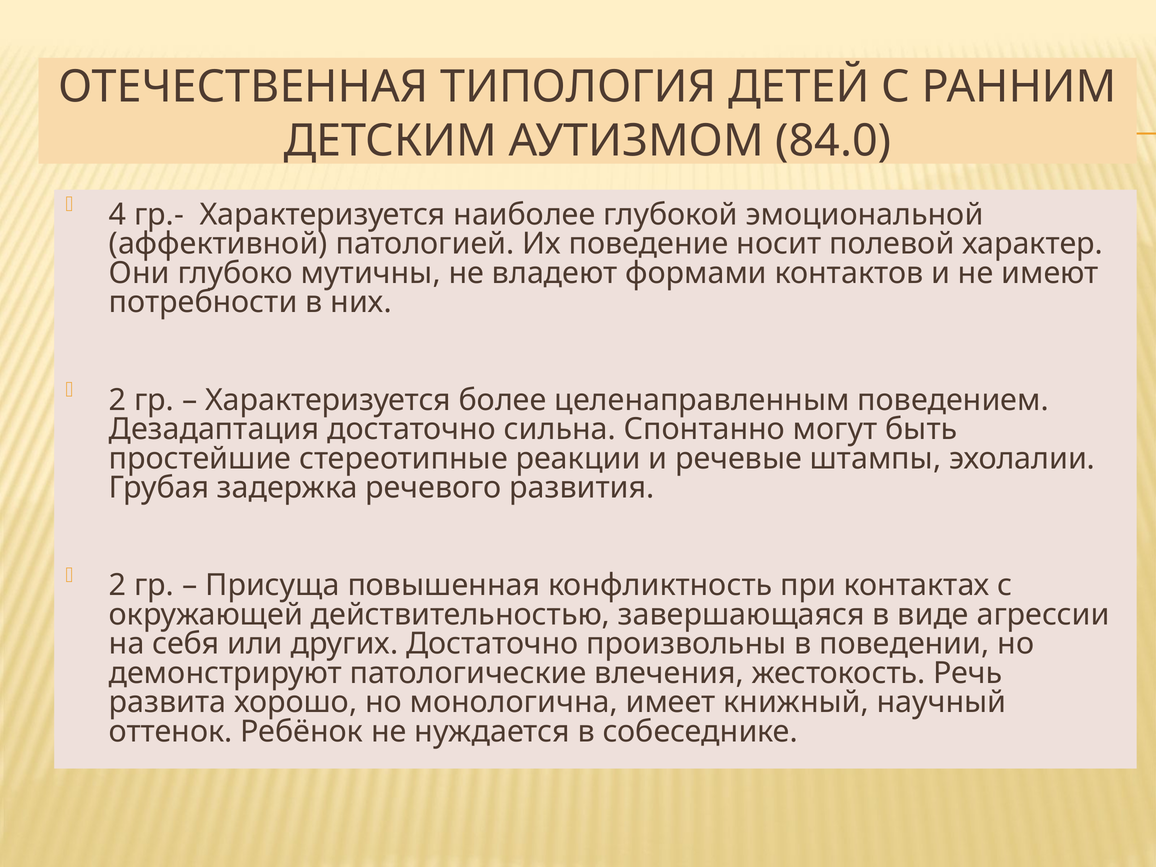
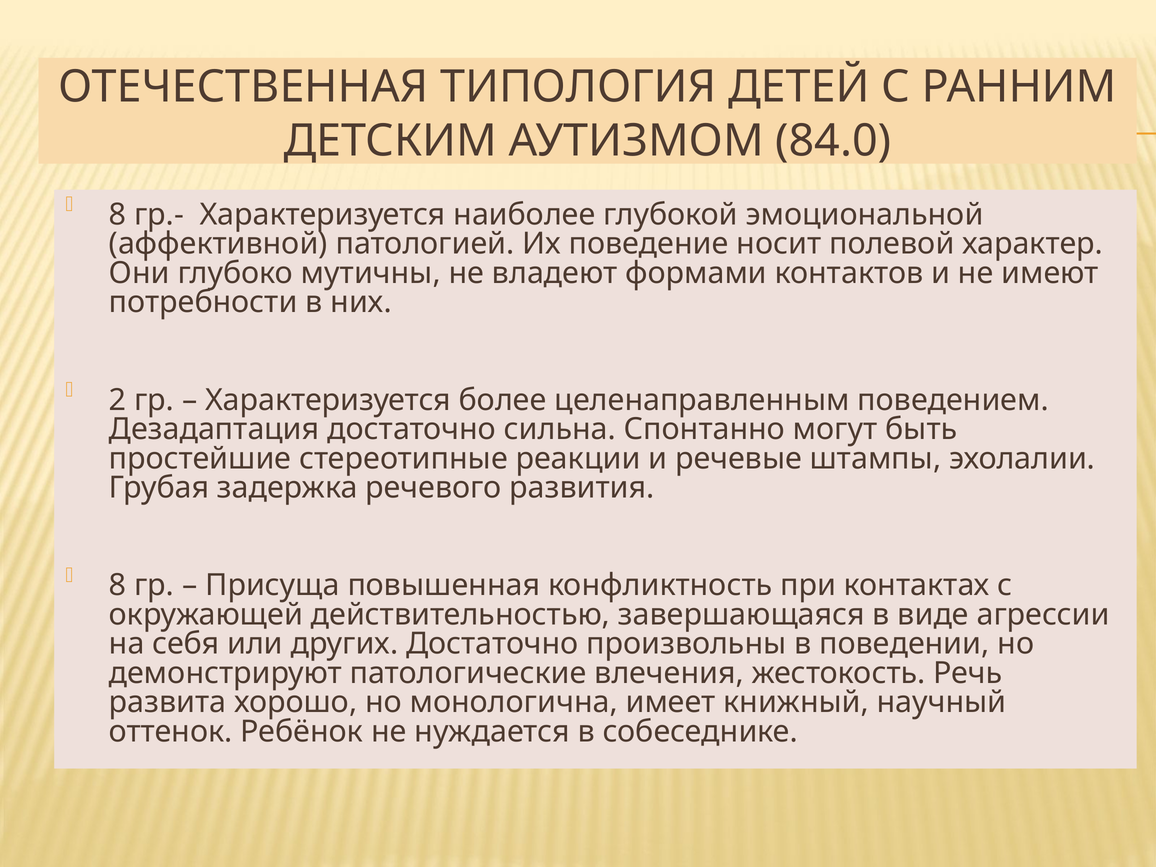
4 at (118, 215): 4 -> 8
2 at (118, 585): 2 -> 8
